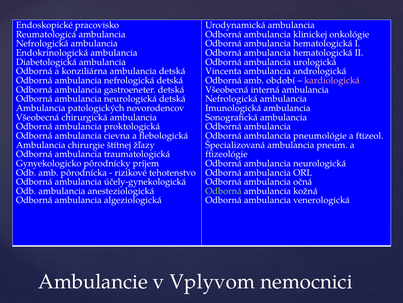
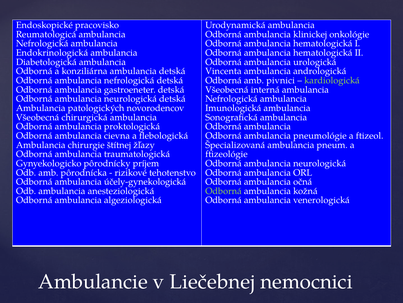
období: období -> pivnici
kardiologická colour: pink -> light green
Vplyvom: Vplyvom -> Liečebnej
